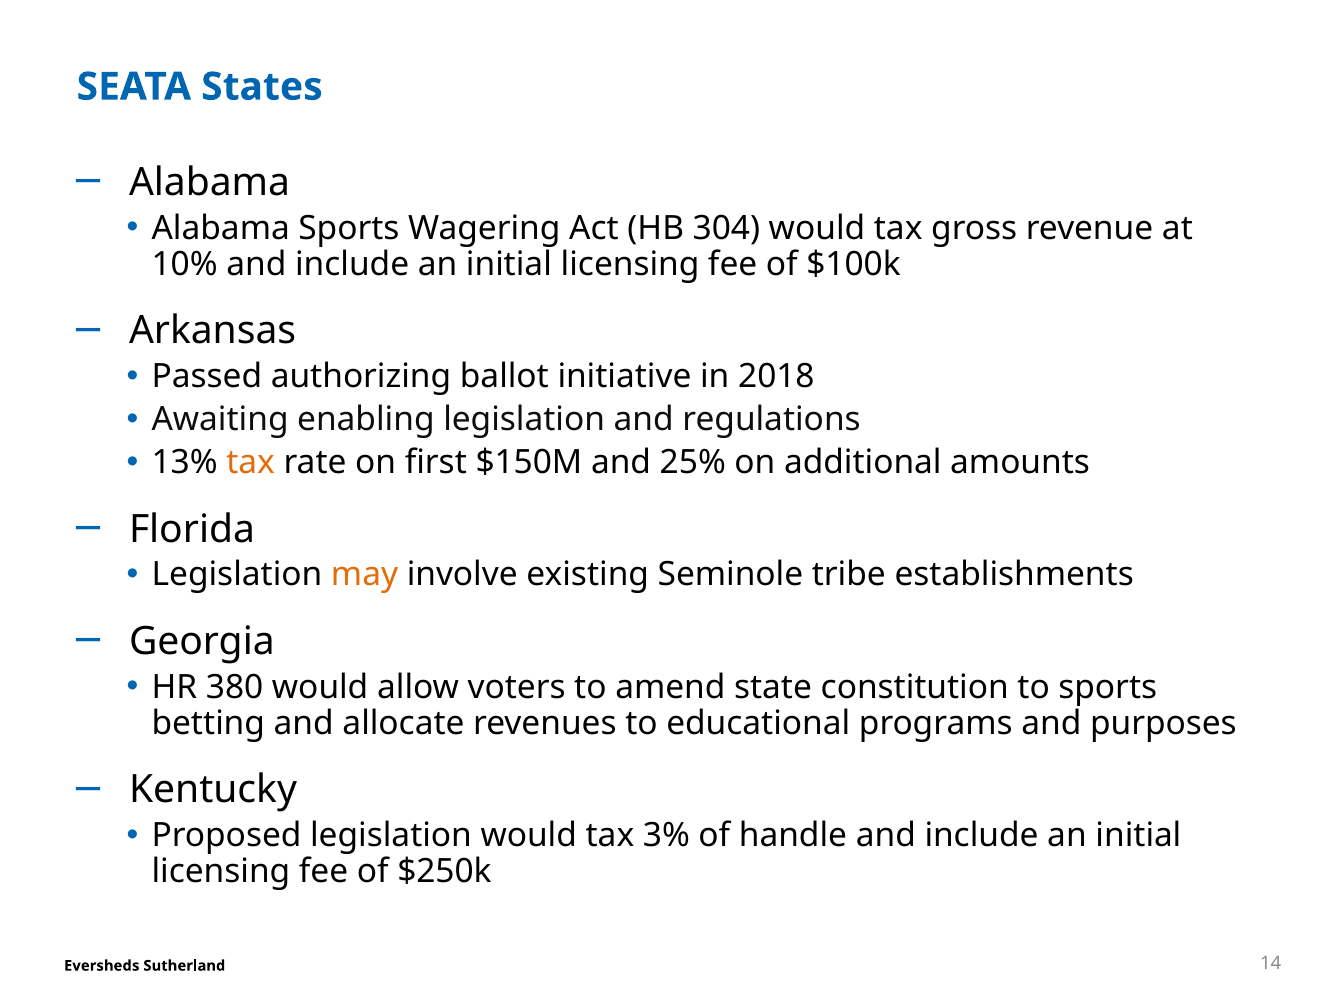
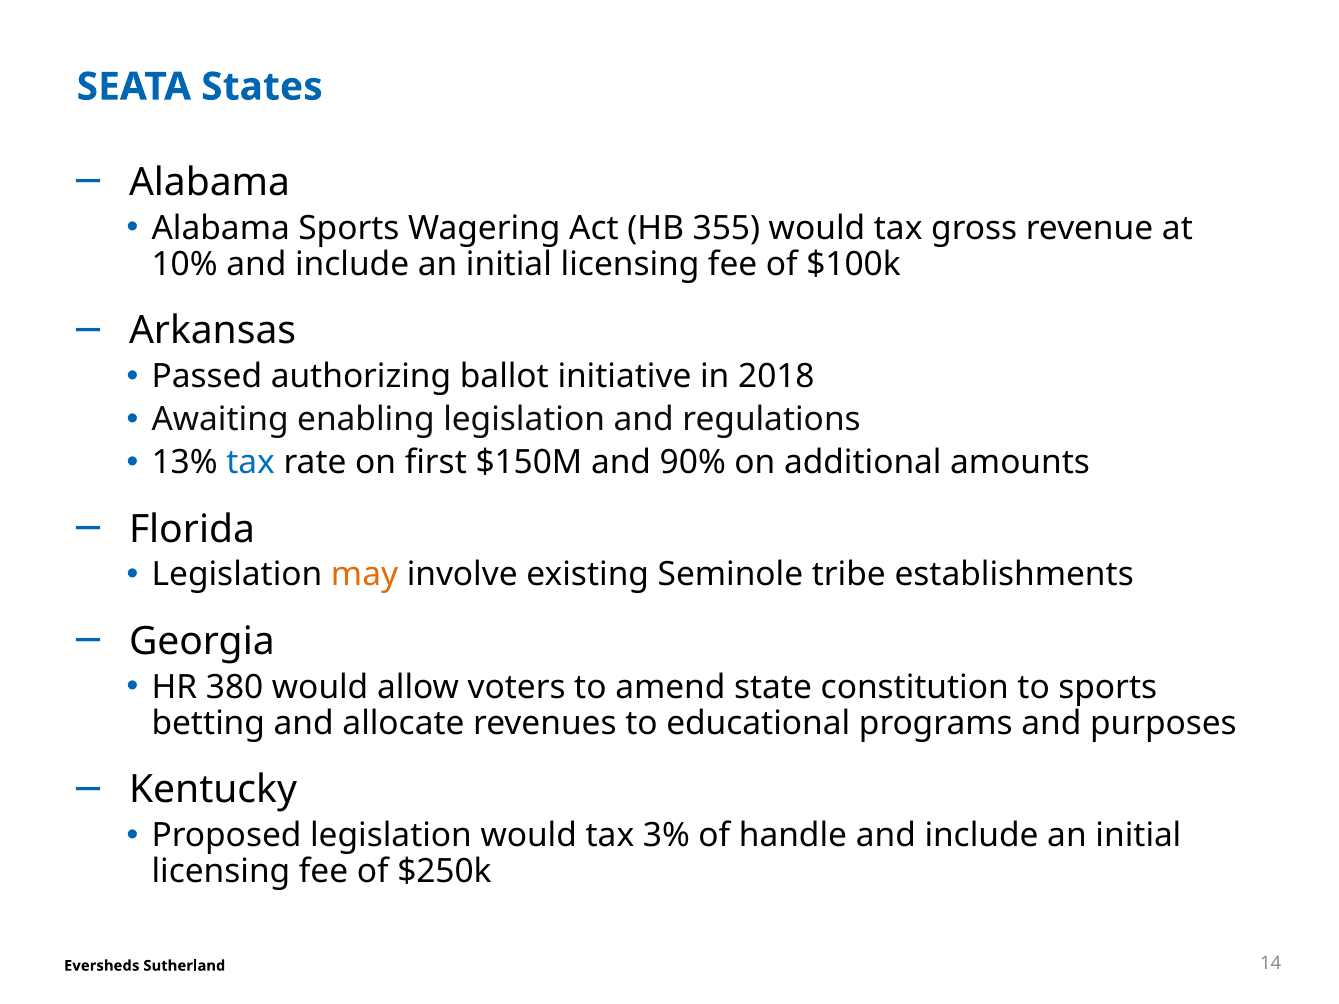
304: 304 -> 355
tax at (251, 463) colour: orange -> blue
25%: 25% -> 90%
